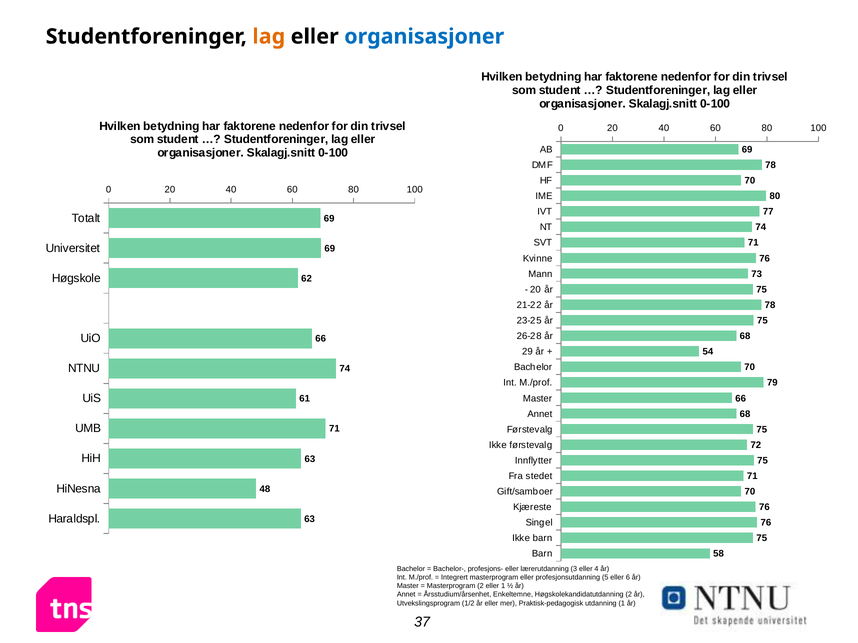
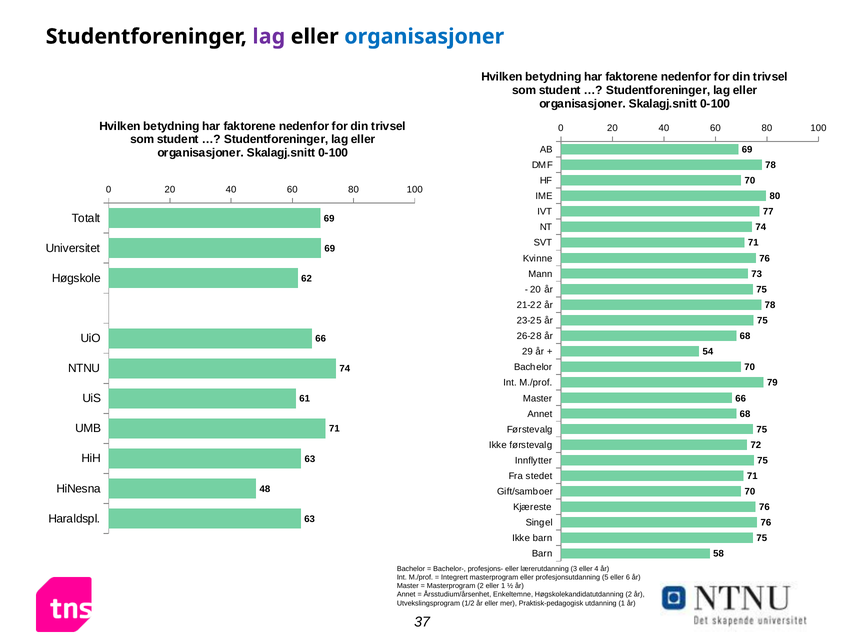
lag at (269, 37) colour: orange -> purple
